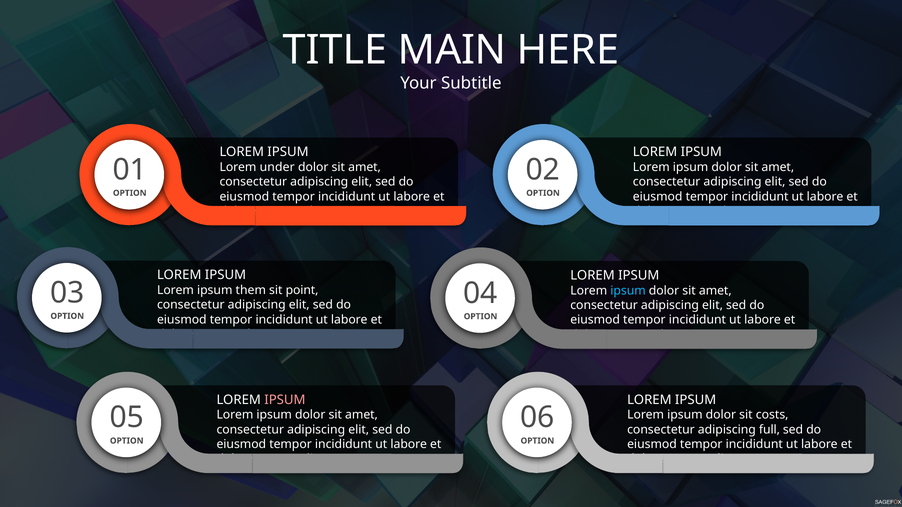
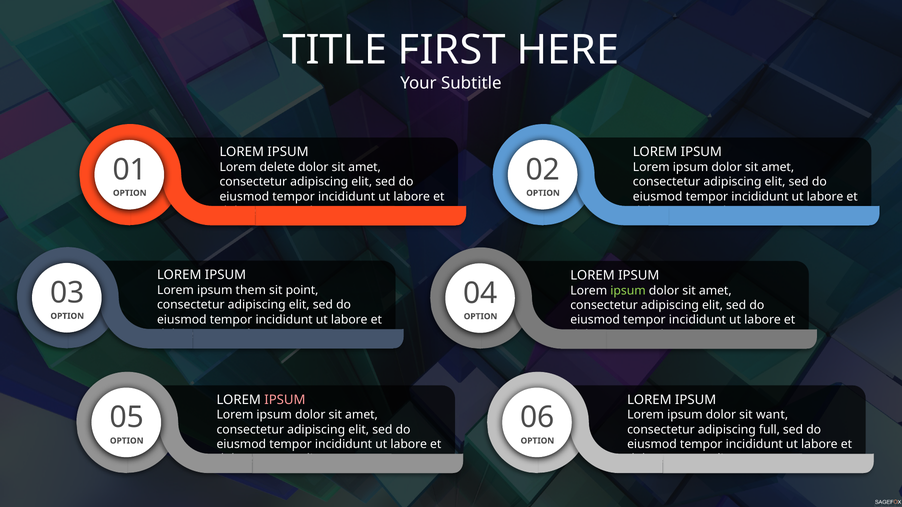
MAIN: MAIN -> FIRST
under: under -> delete
ipsum at (628, 291) colour: light blue -> light green
costs: costs -> want
